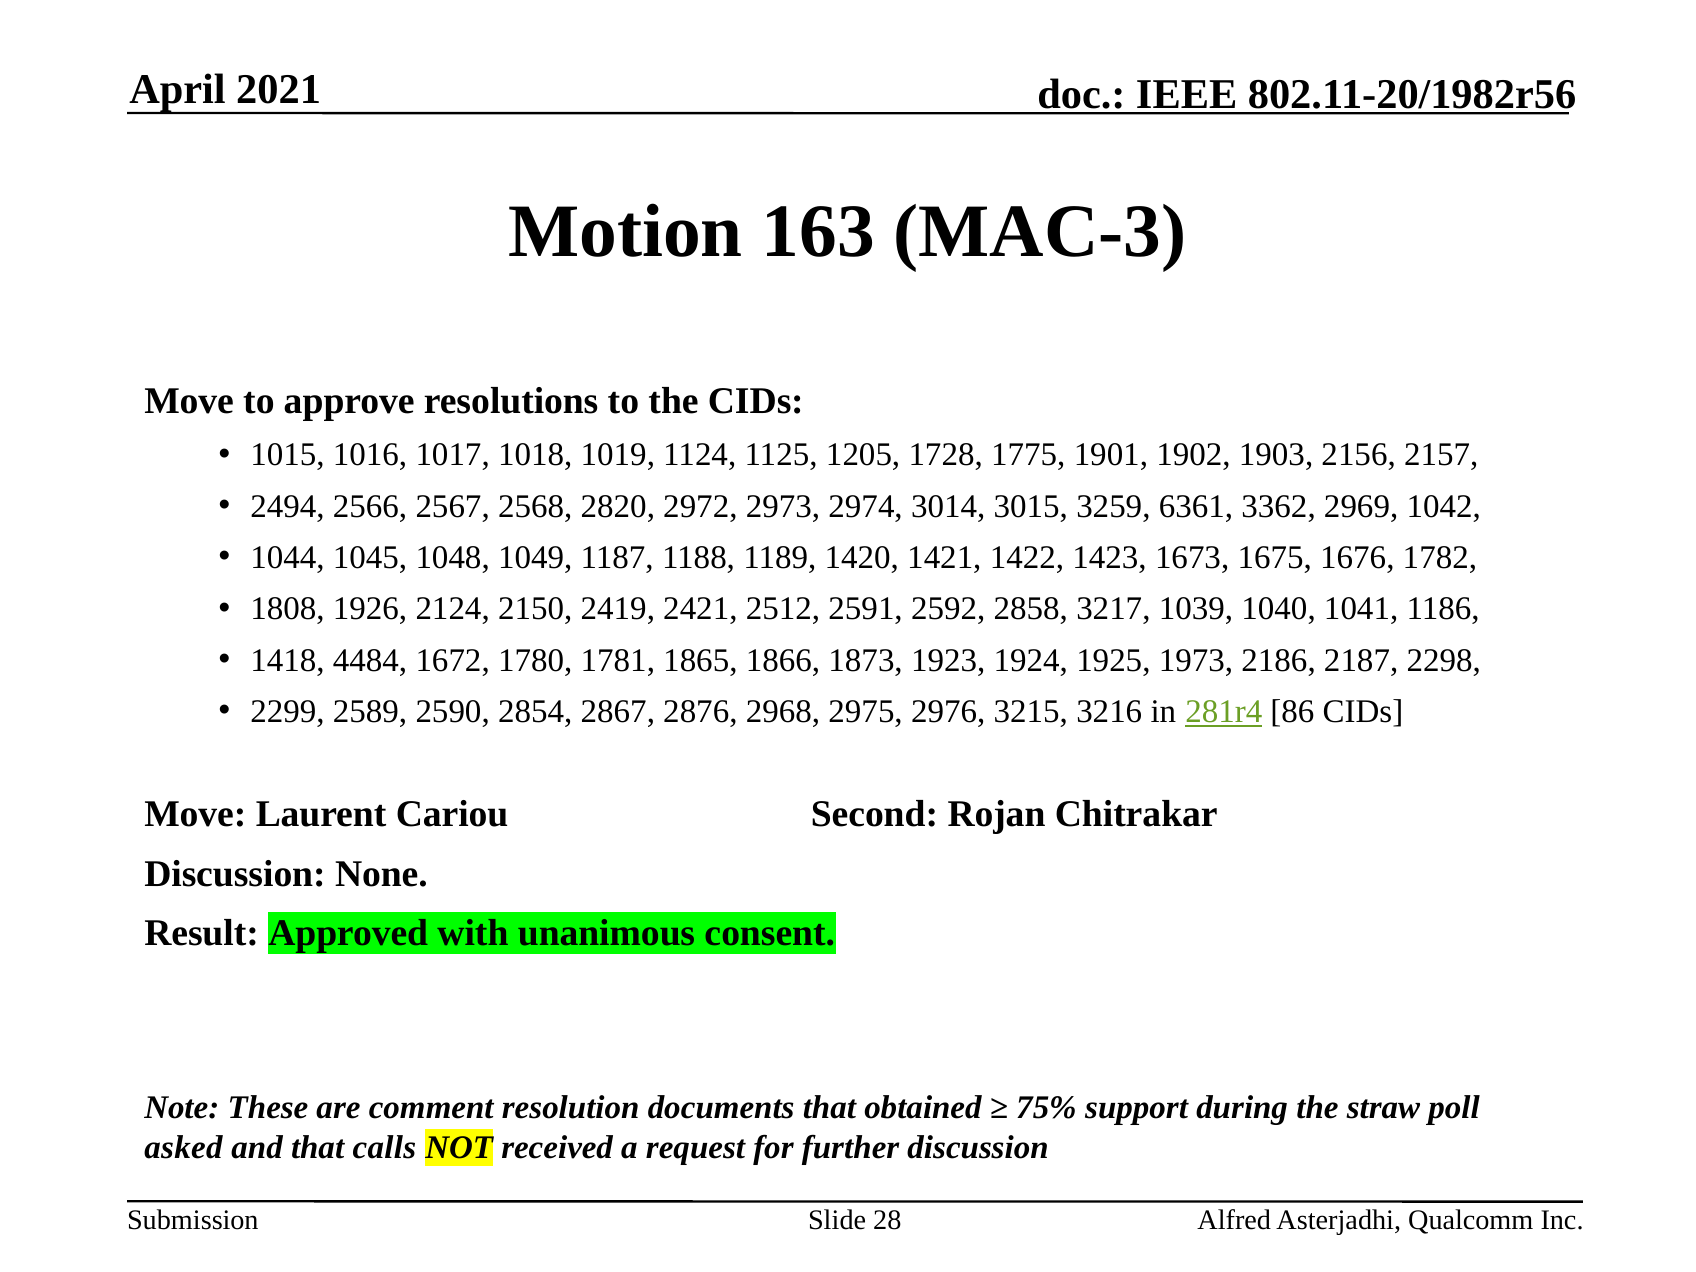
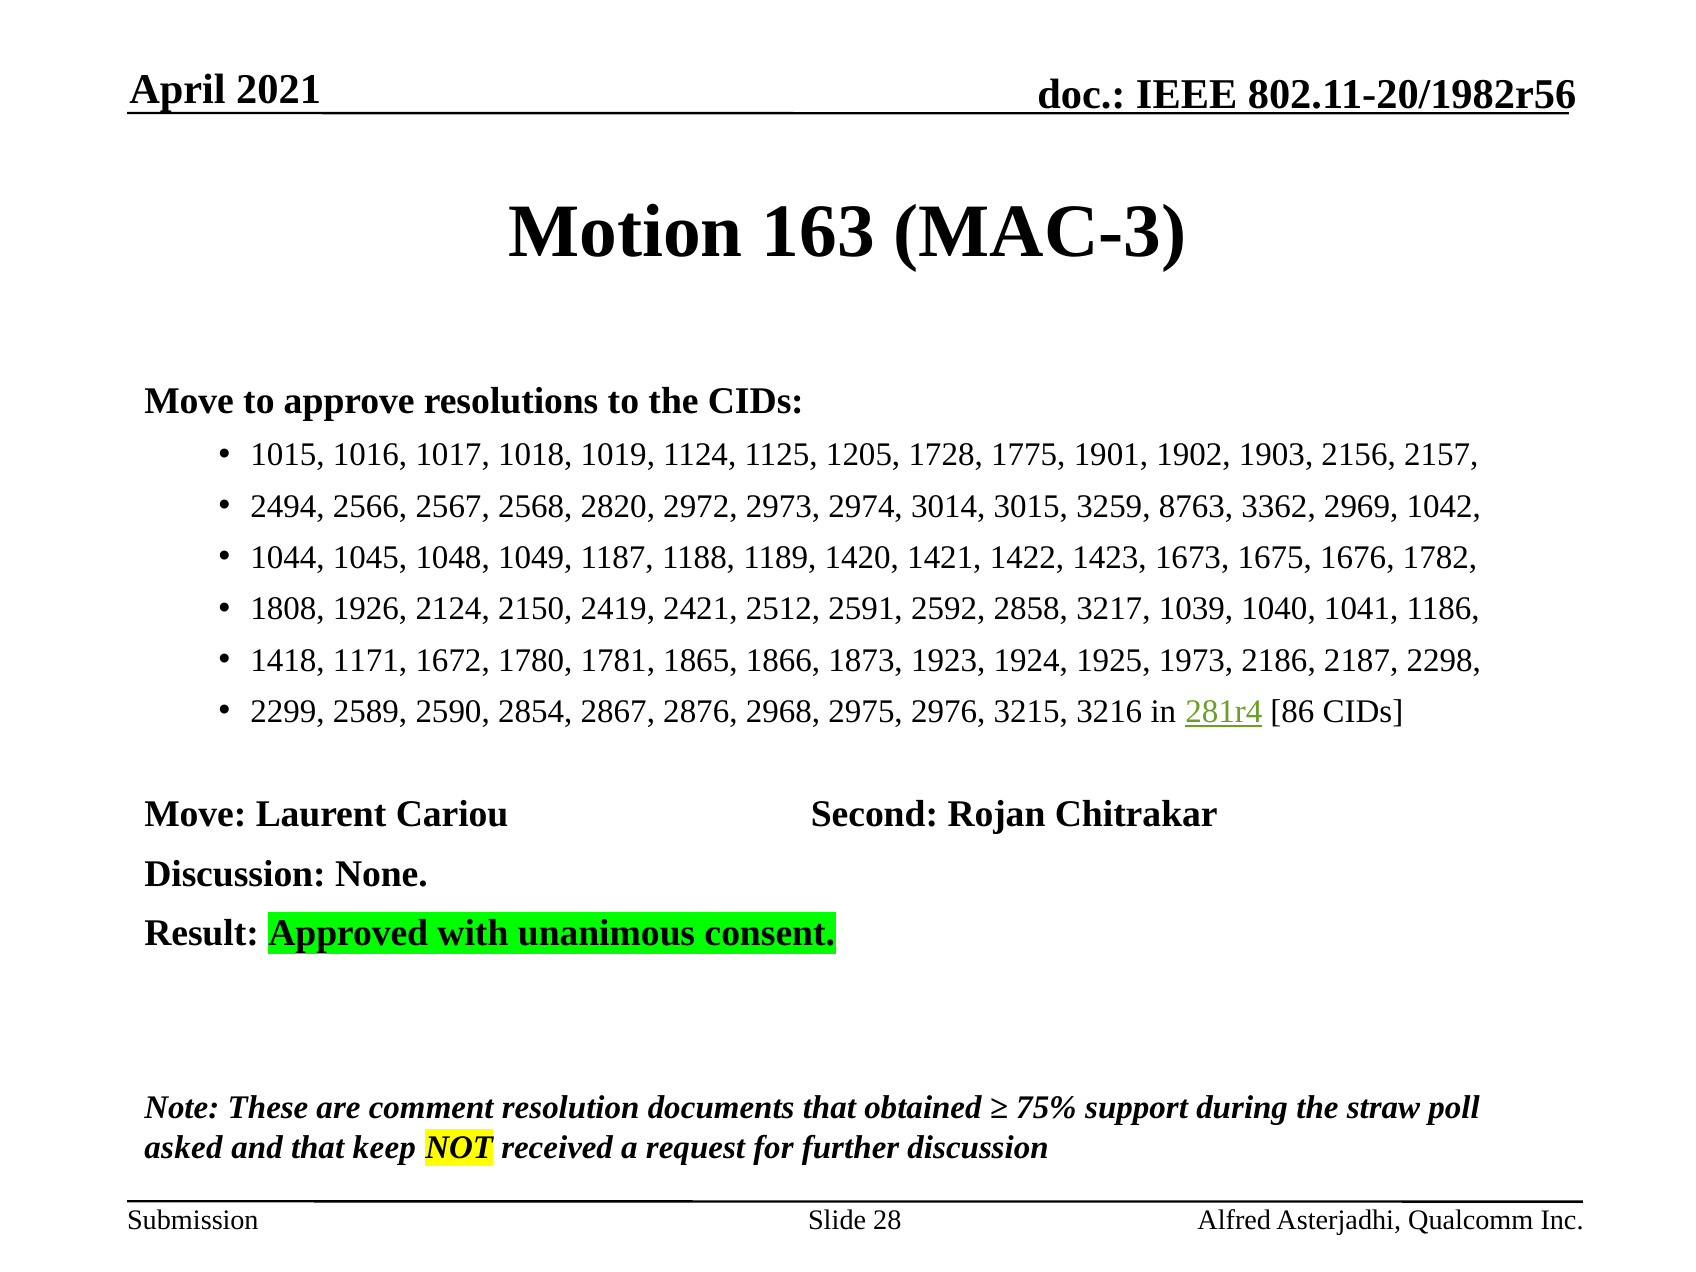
6361: 6361 -> 8763
4484: 4484 -> 1171
calls: calls -> keep
